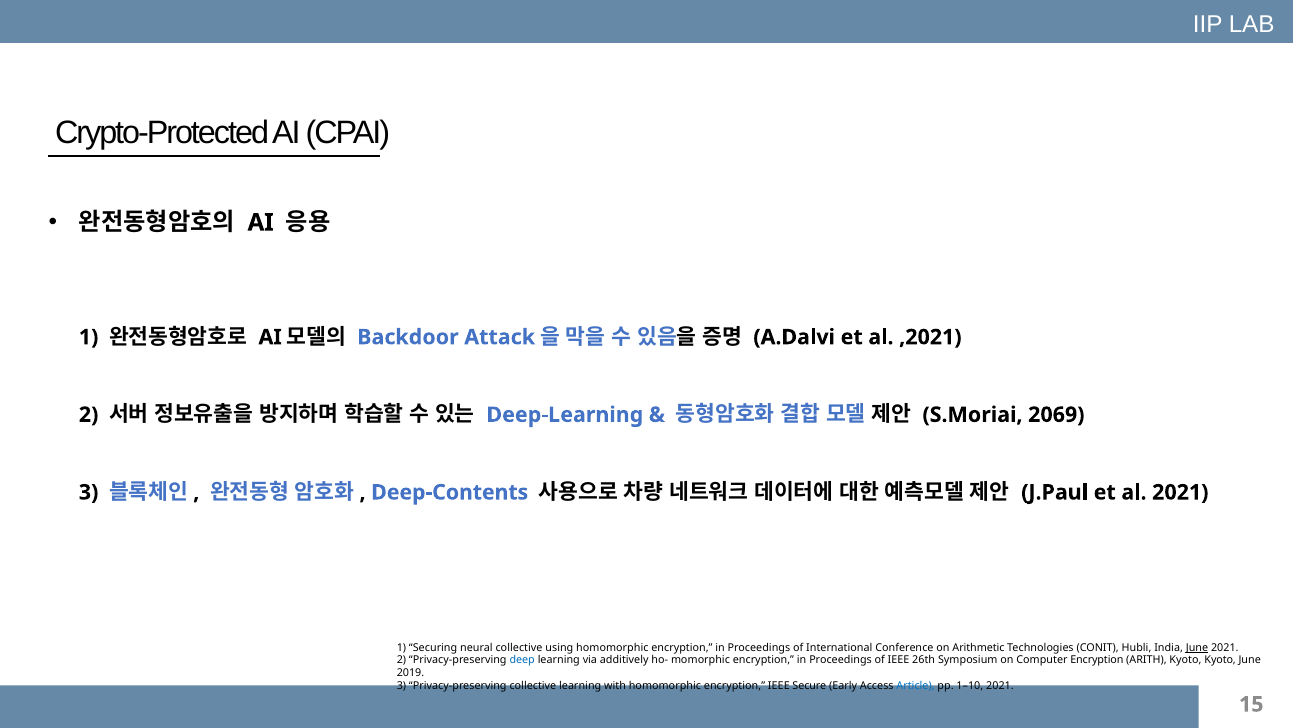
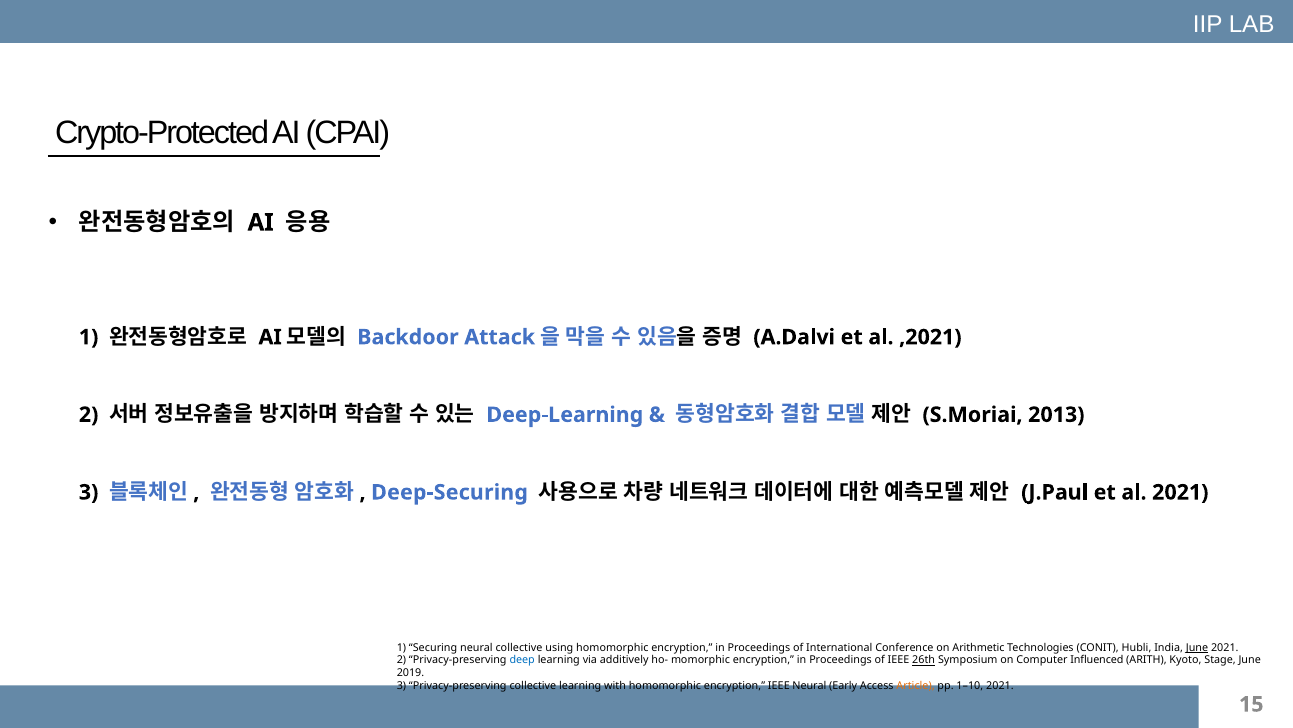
2069: 2069 -> 2013
Deep-Contents: Deep-Contents -> Deep-Securing
26th underline: none -> present
Computer Encryption: Encryption -> Influenced
Kyoto Kyoto: Kyoto -> Stage
IEEE Secure: Secure -> Neural
Article colour: blue -> orange
